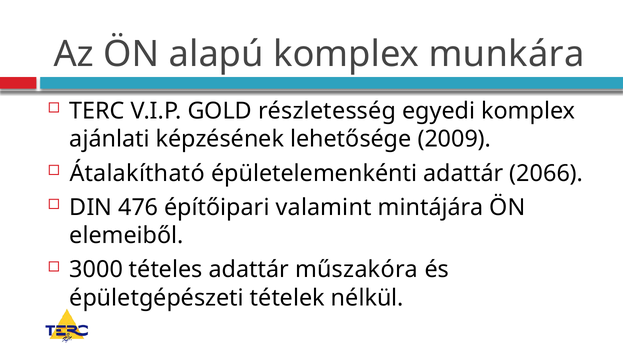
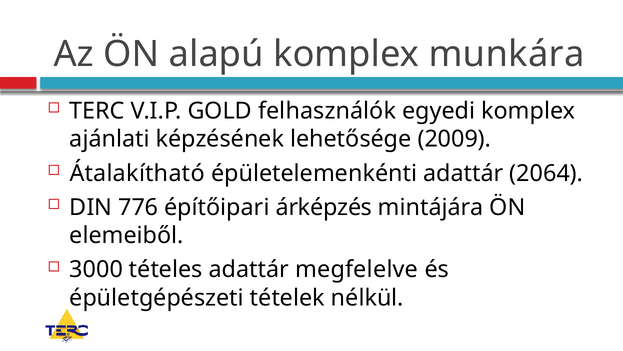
részletesség: részletesség -> felhasználók
2066: 2066 -> 2064
476: 476 -> 776
valamint: valamint -> árképzés
műszakóra: műszakóra -> megfelelve
